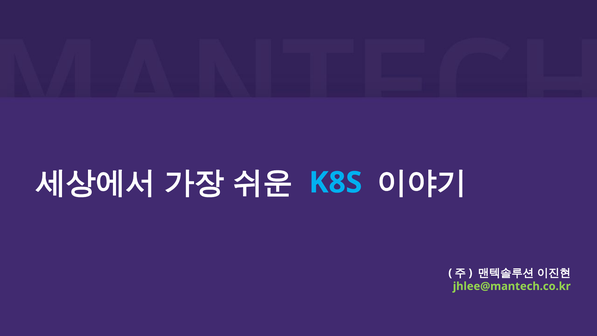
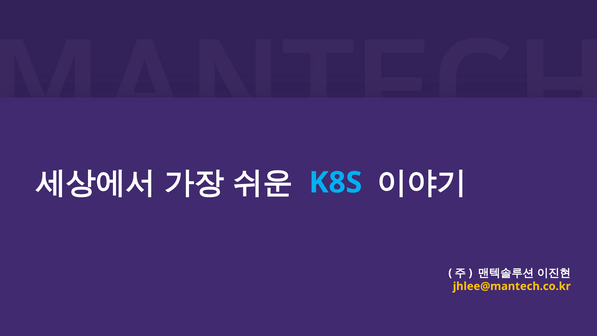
jhlee@mantech.co.kr colour: light green -> yellow
